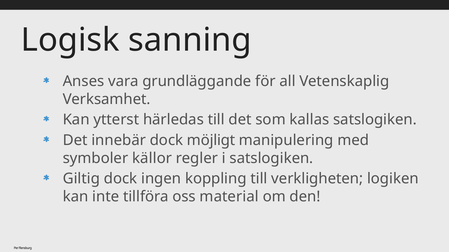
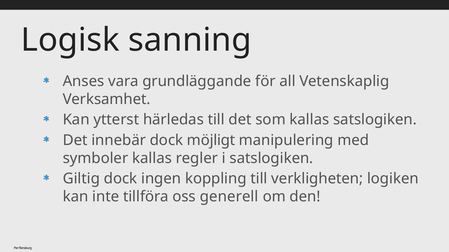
symboler källor: källor -> kallas
material: material -> generell
